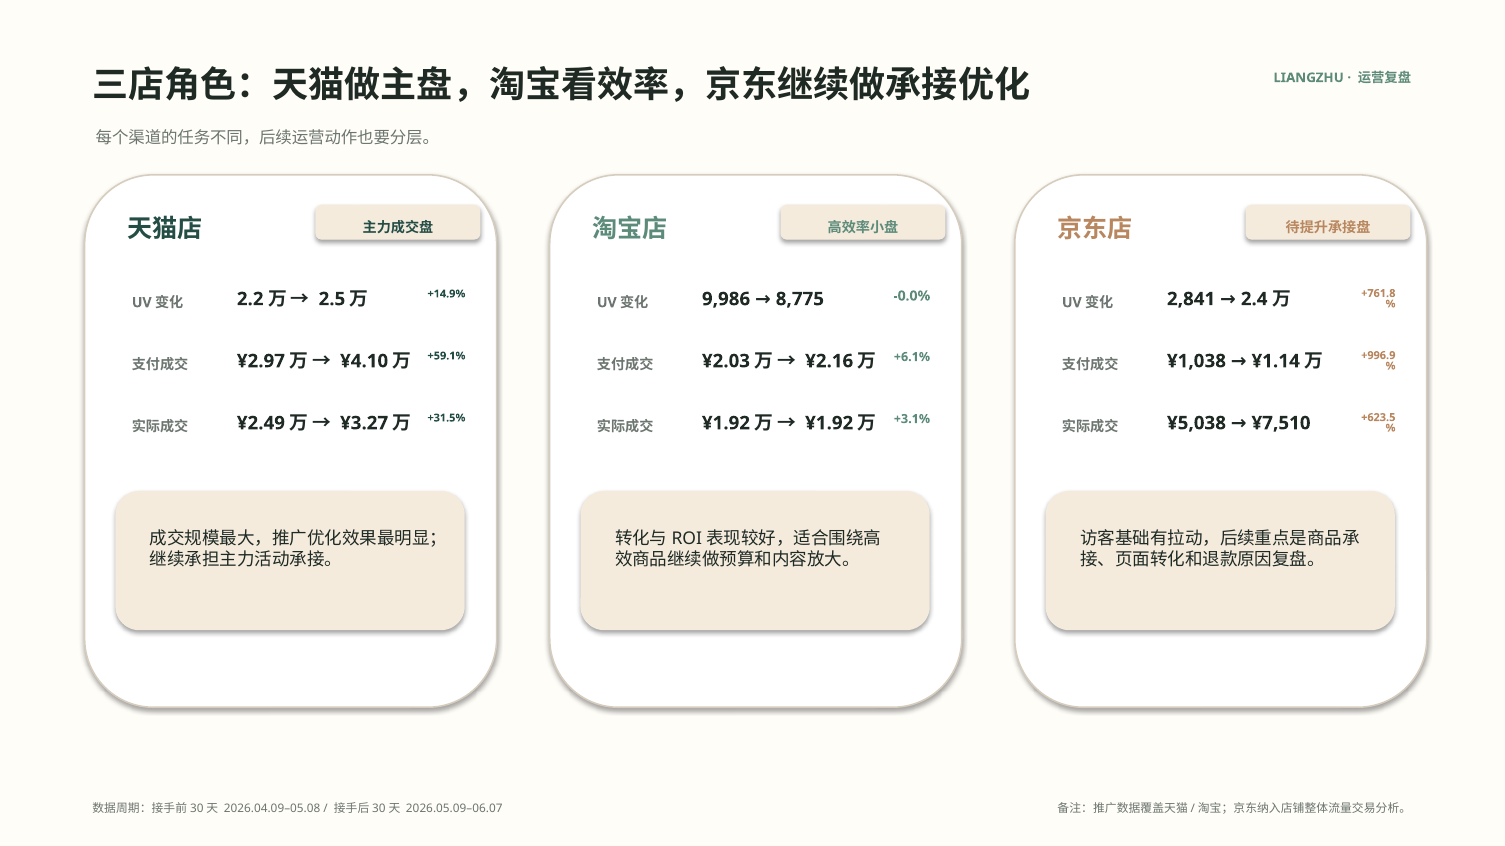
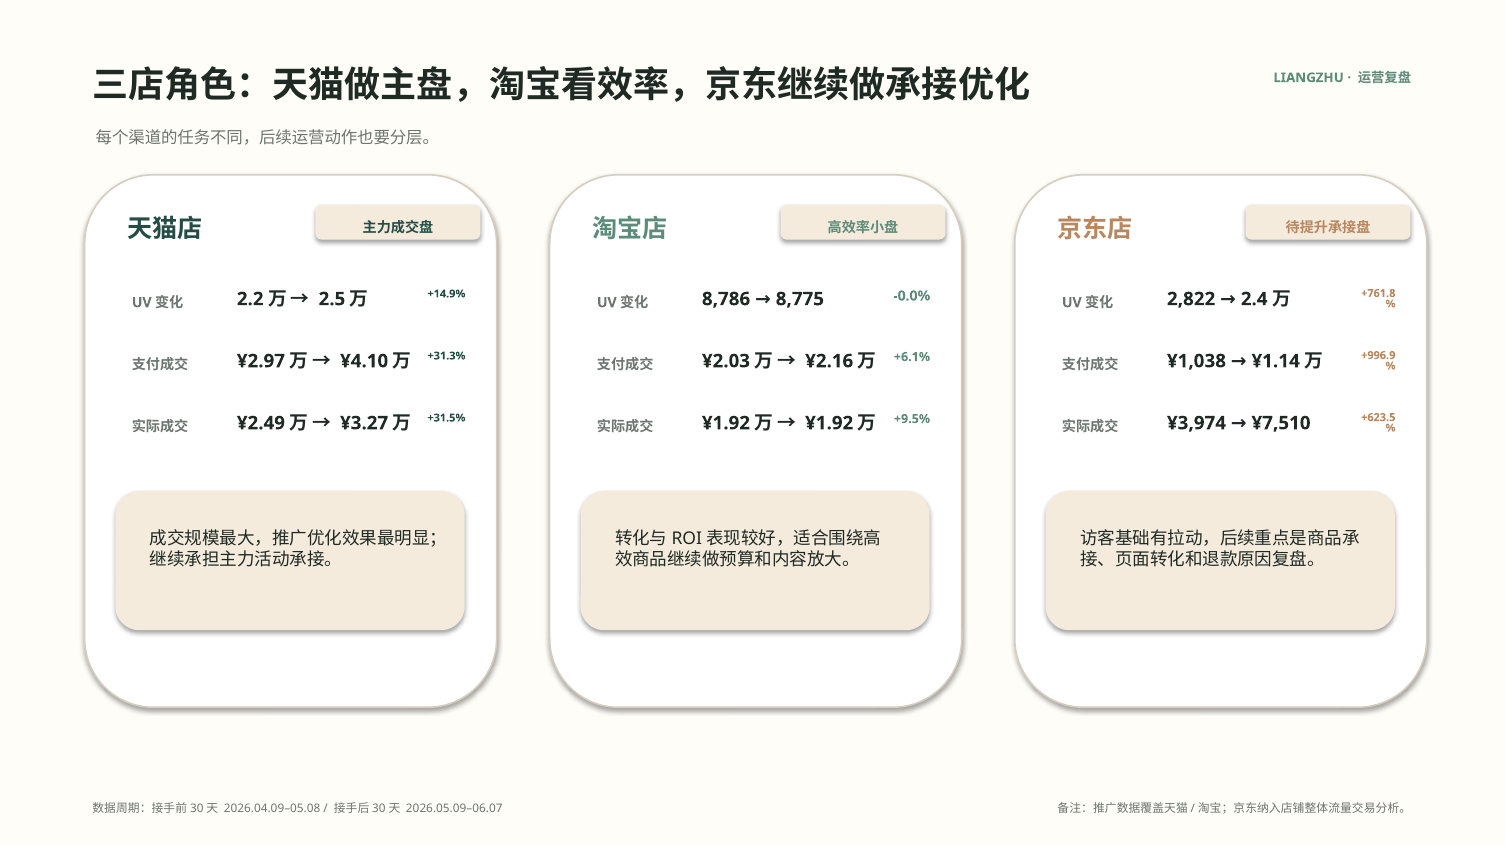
9,986: 9,986 -> 8,786
2,841: 2,841 -> 2,822
+59.1%: +59.1% -> +31.3%
+3.1%: +3.1% -> +9.5%
¥5,038: ¥5,038 -> ¥3,974
